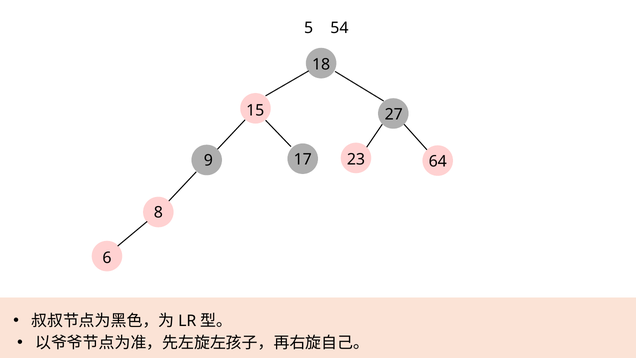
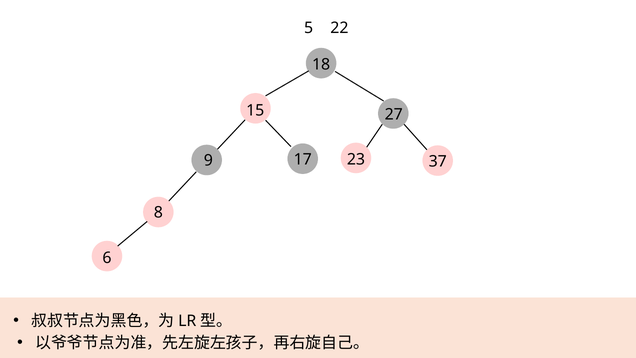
54: 54 -> 22
64: 64 -> 37
